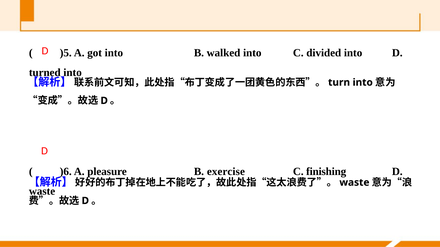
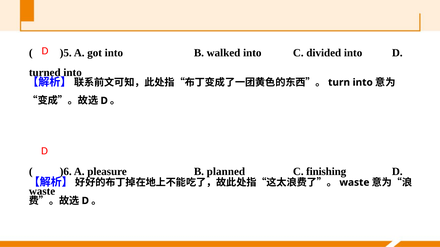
exercise: exercise -> planned
